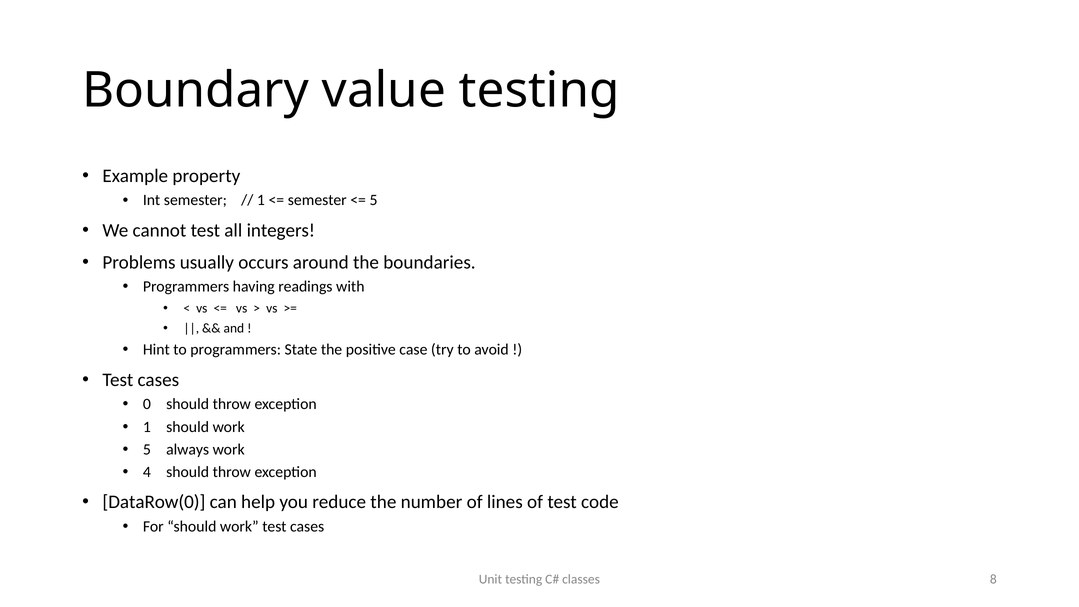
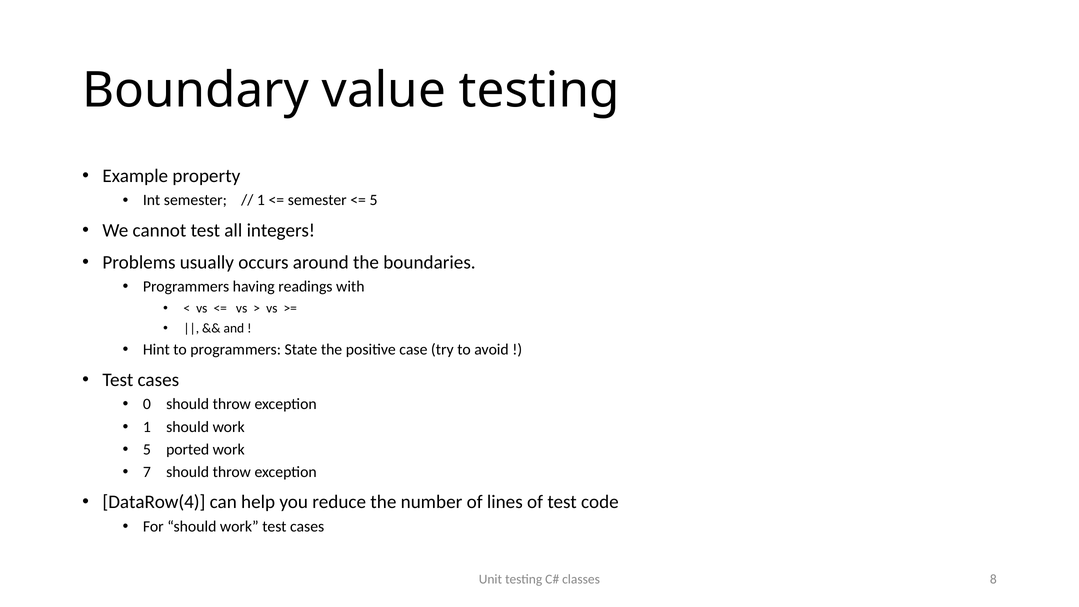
always: always -> ported
4: 4 -> 7
DataRow(0: DataRow(0 -> DataRow(4
